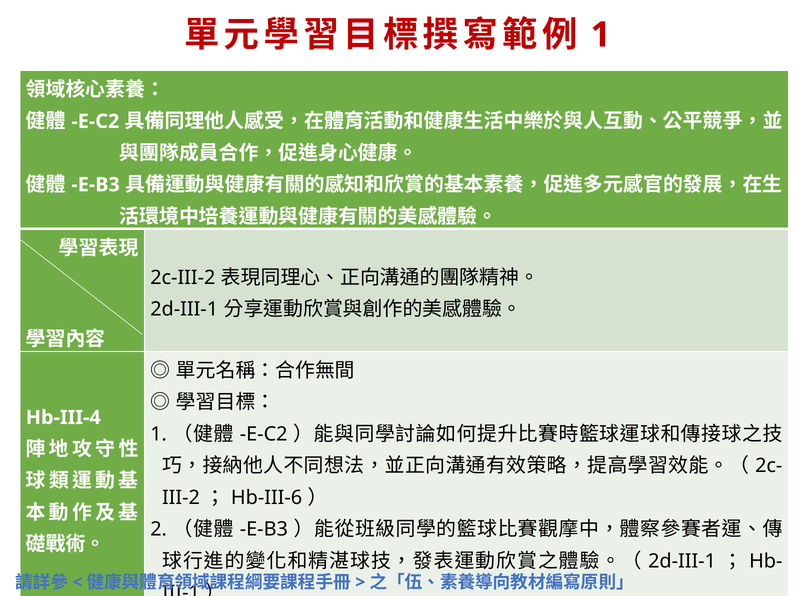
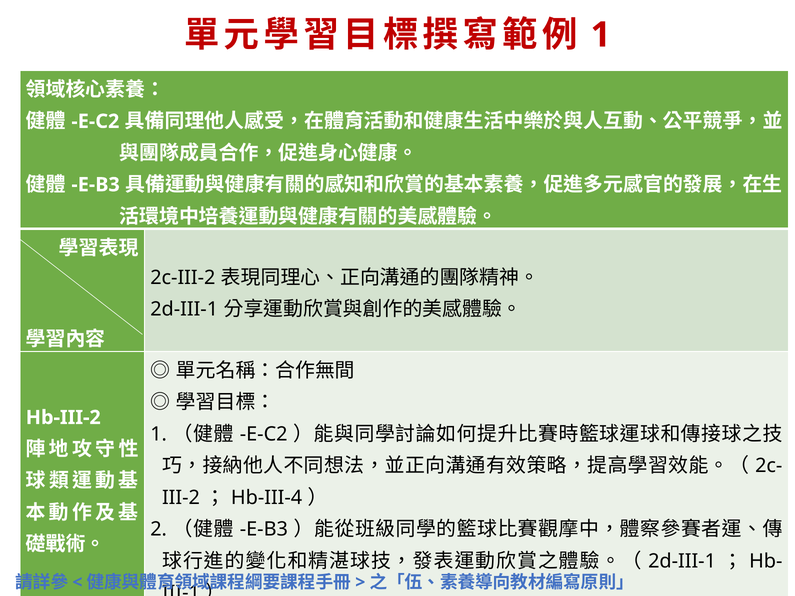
Hb-III-4: Hb-III-4 -> Hb-III-2
Hb-III-6: Hb-III-6 -> Hb-III-4
